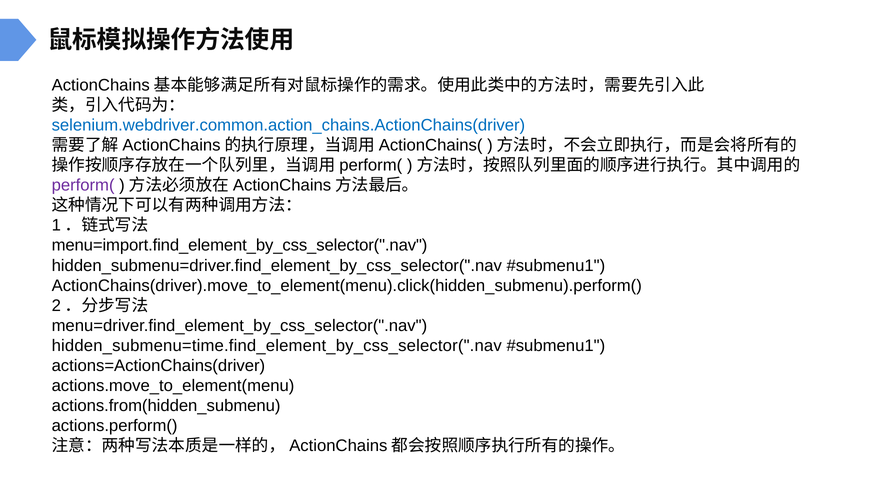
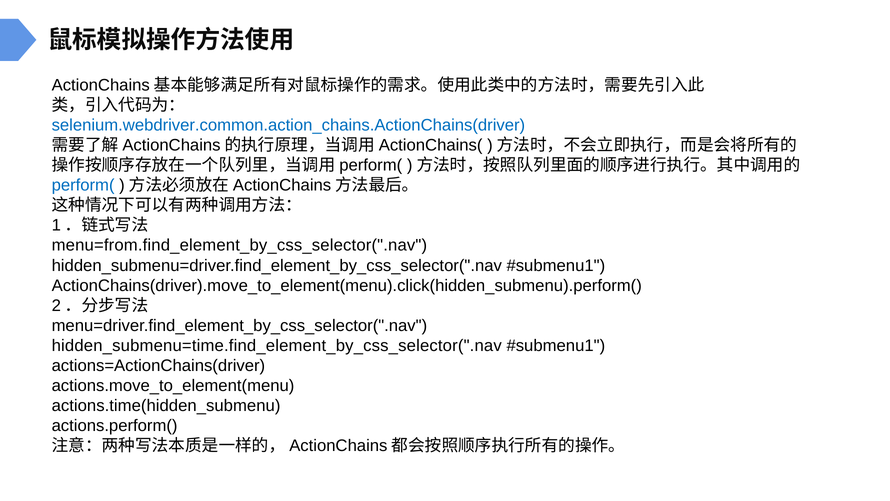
perform( colour: purple -> blue
menu=import.find_element_by_css_selector(".nav: menu=import.find_element_by_css_selector(".nav -> menu=from.find_element_by_css_selector(".nav
actions.from(hidden_submenu: actions.from(hidden_submenu -> actions.time(hidden_submenu
